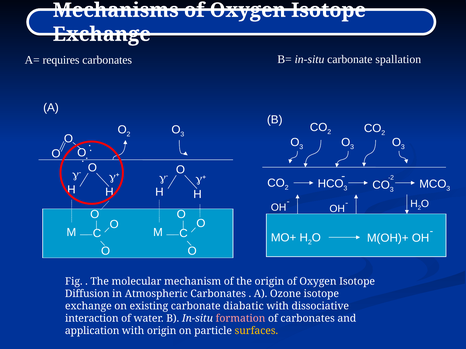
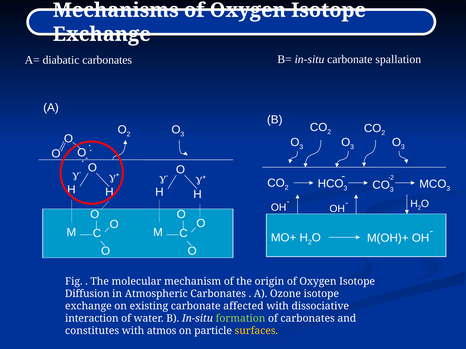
requires: requires -> diabatic
diabatic: diabatic -> affected
formation colour: pink -> light green
application: application -> constitutes
with origin: origin -> atmos
